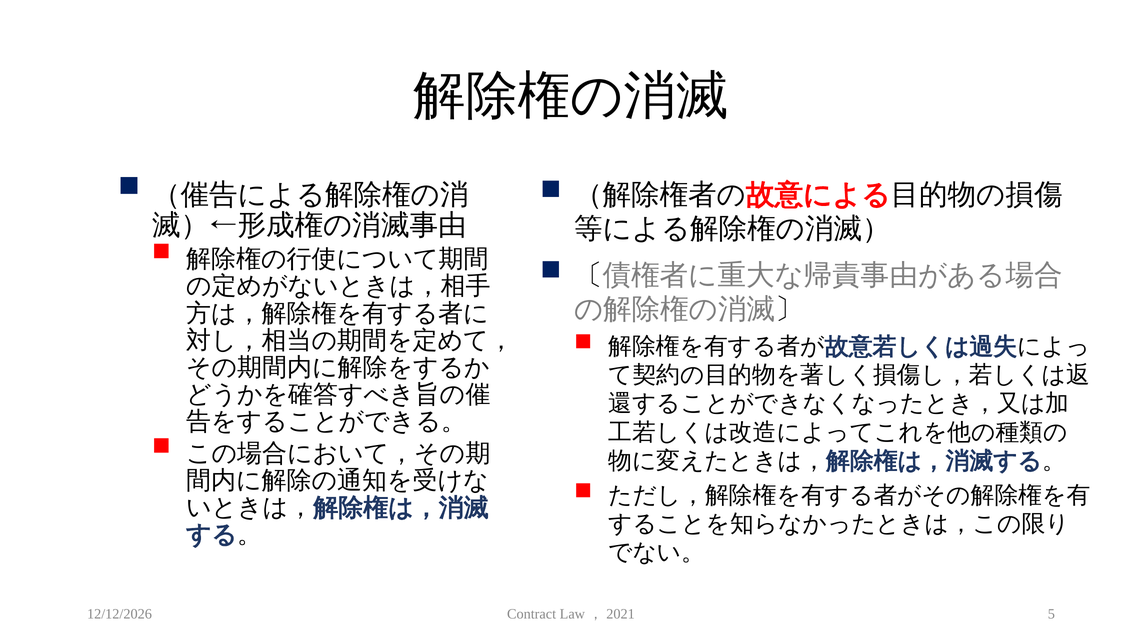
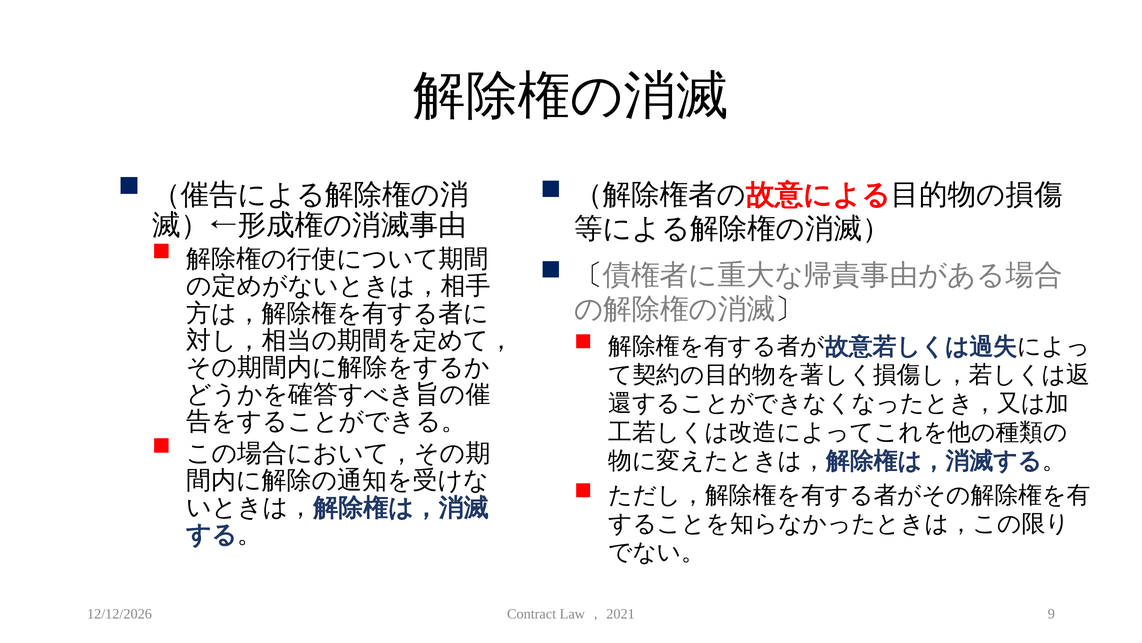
5: 5 -> 9
